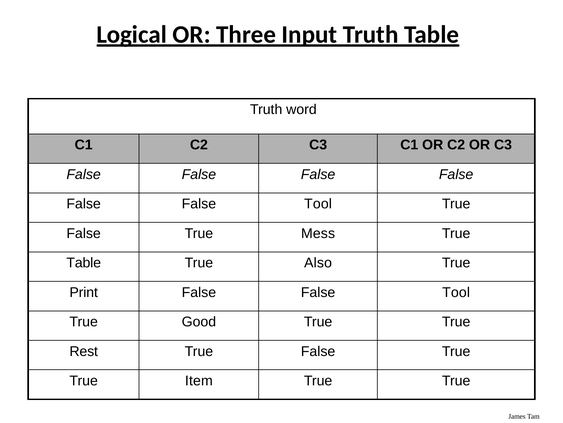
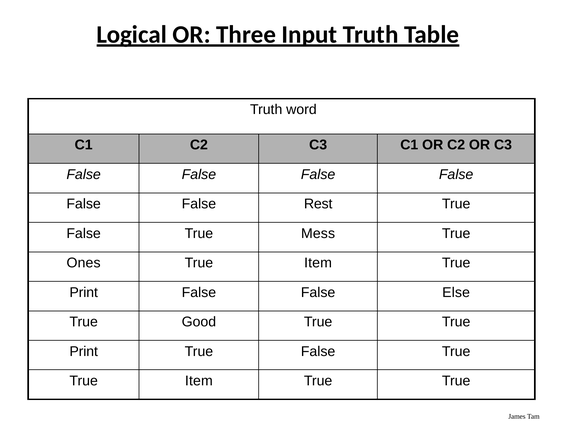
Tool at (318, 204): Tool -> Rest
Table at (84, 262): Table -> Ones
Also at (318, 262): Also -> Item
Tool at (456, 292): Tool -> Else
Rest at (84, 351): Rest -> Print
